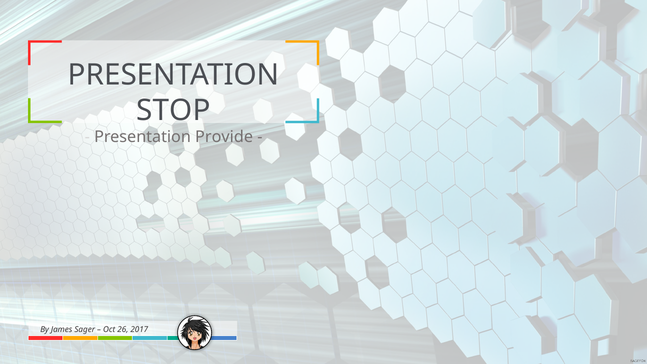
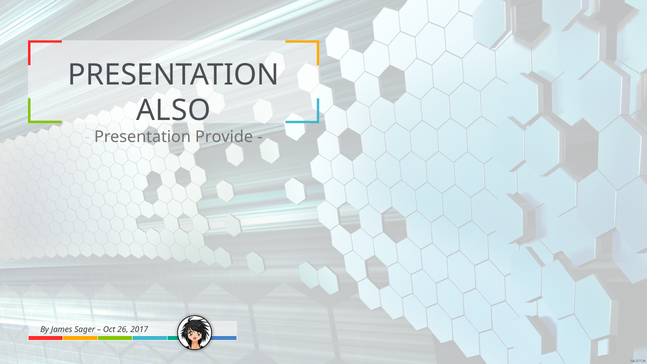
STOP: STOP -> ALSO
